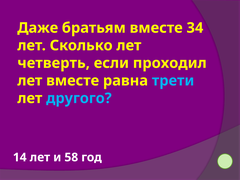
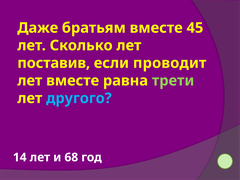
34: 34 -> 45
четверть: четверть -> поставив
проходил: проходил -> проводит
трети colour: light blue -> light green
58: 58 -> 68
